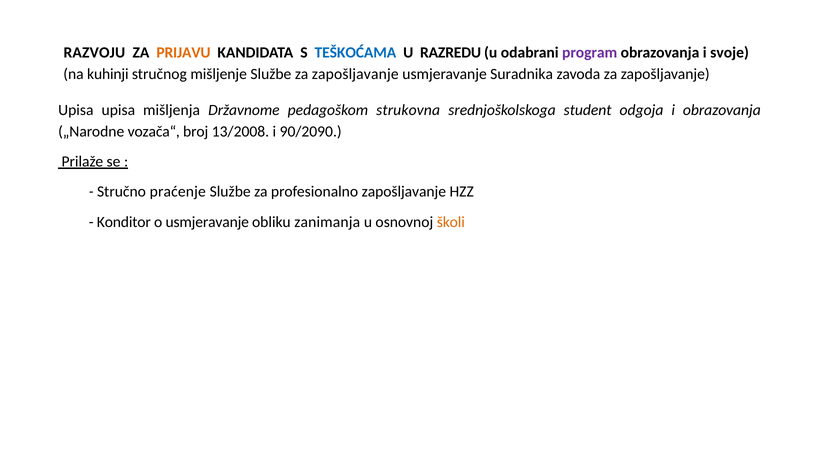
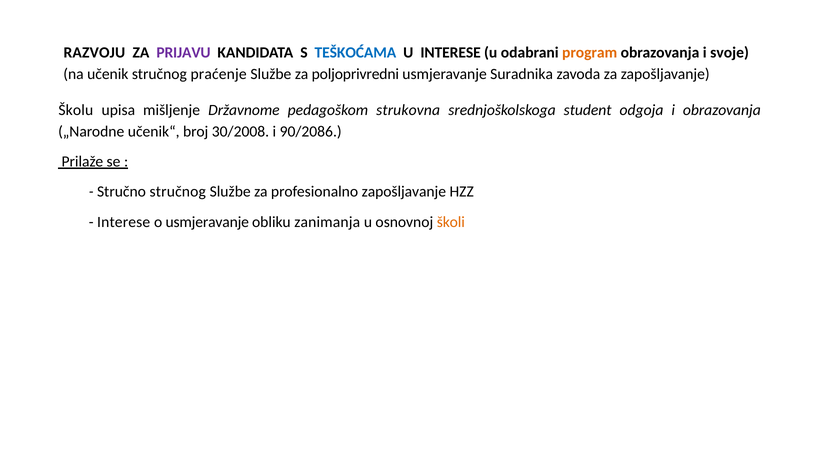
PRIJAVU colour: orange -> purple
U RAZREDU: RAZREDU -> INTERESE
program colour: purple -> orange
kuhinji: kuhinji -> učenik
mišljenje: mišljenje -> praćenje
Službe za zapošljavanje: zapošljavanje -> poljoprivredni
Upisa at (76, 110): Upisa -> Školu
mišljenja: mišljenja -> mišljenje
vozača“: vozača“ -> učenik“
13/2008: 13/2008 -> 30/2008
90/2090: 90/2090 -> 90/2086
Stručno praćenje: praćenje -> stručnog
Konditor at (124, 222): Konditor -> Interese
